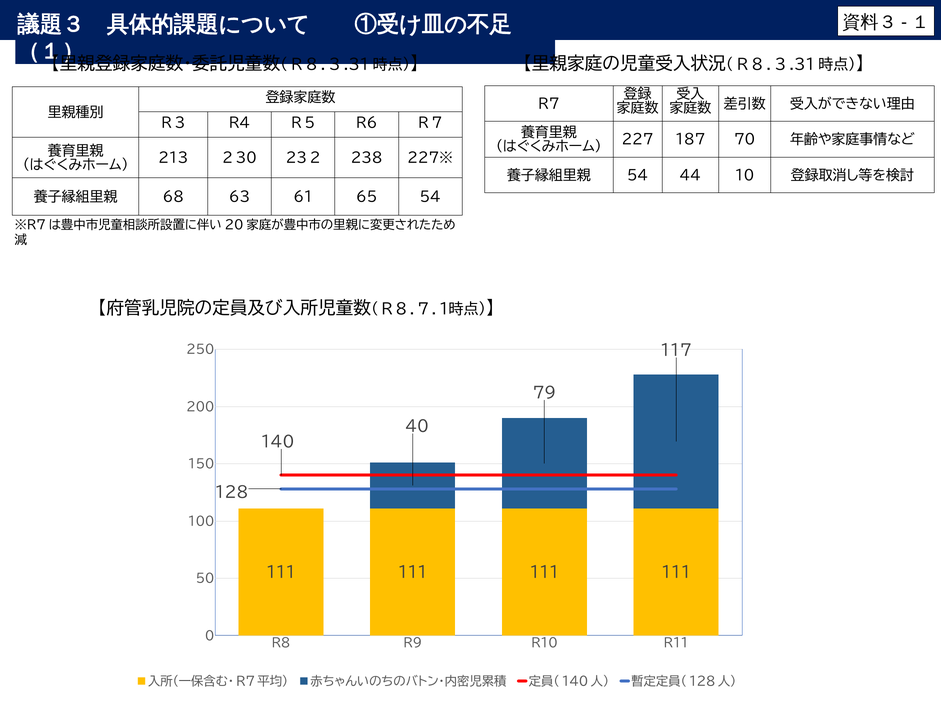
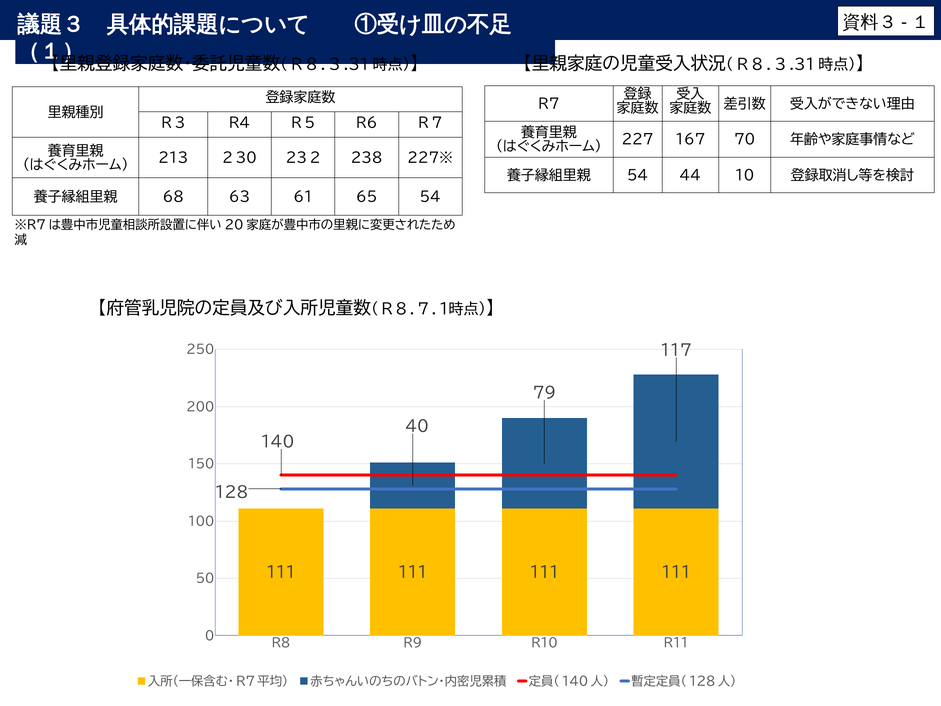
187: 187 -> 167
